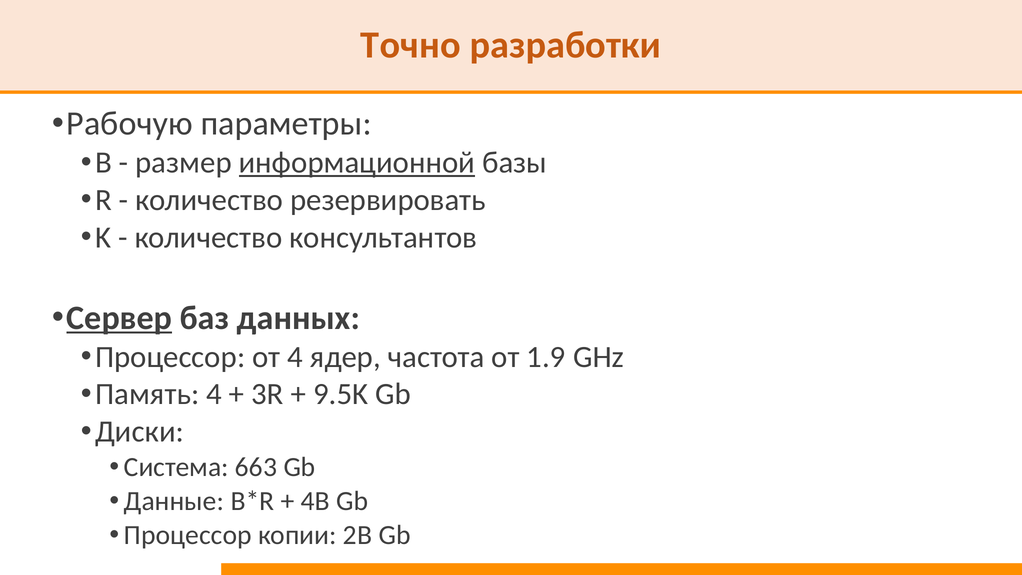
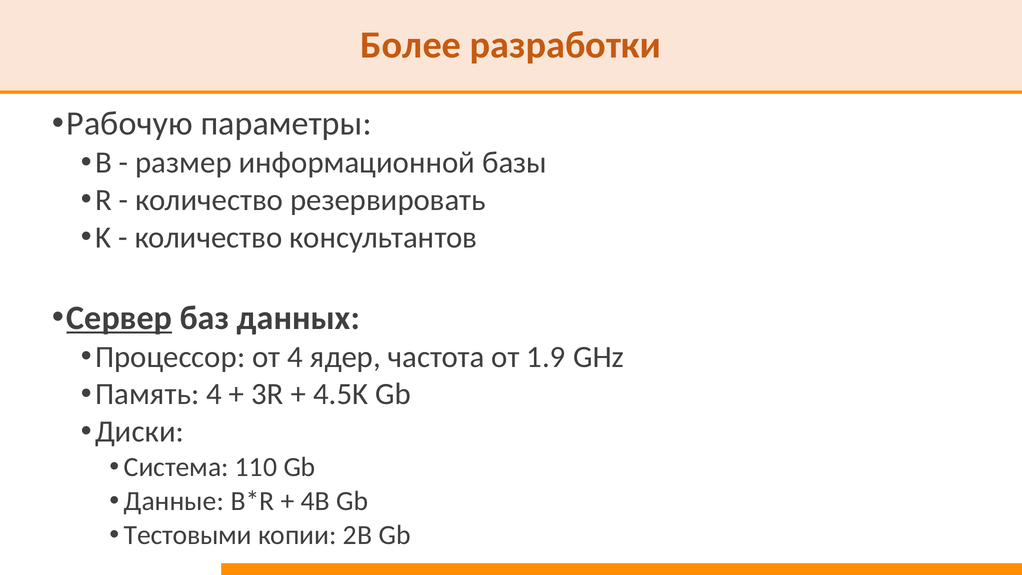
Точно: Точно -> Более
информационной underline: present -> none
9.5K: 9.5K -> 4.5K
663: 663 -> 110
Процессор at (188, 535): Процессор -> Тестовыми
